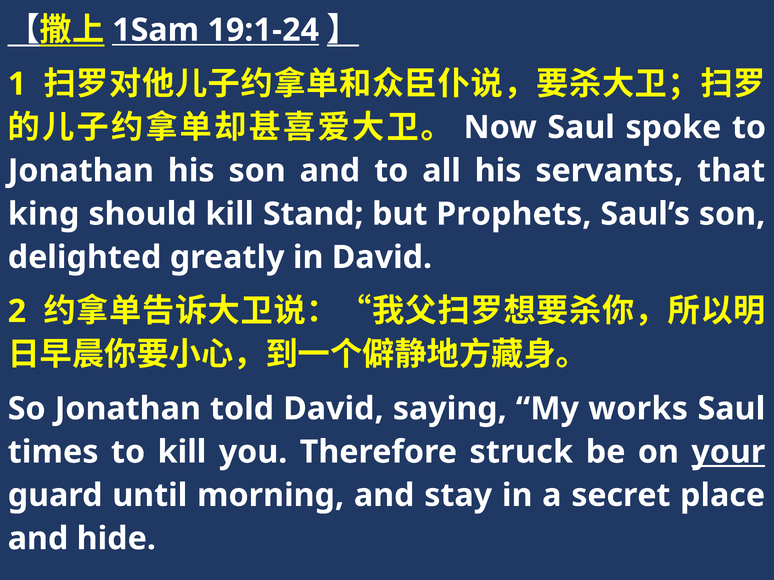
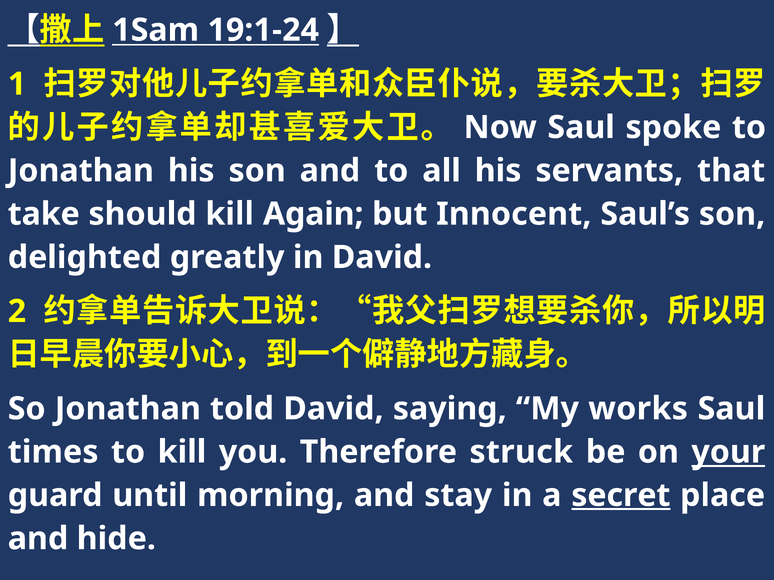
king: king -> take
Stand: Stand -> Again
Prophets: Prophets -> Innocent
secret underline: none -> present
